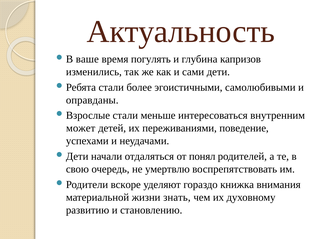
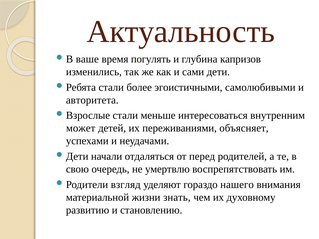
оправданы: оправданы -> авторитета
поведение: поведение -> объясняет
понял: понял -> перед
вскоре: вскоре -> взгляд
книжка: книжка -> нашего
